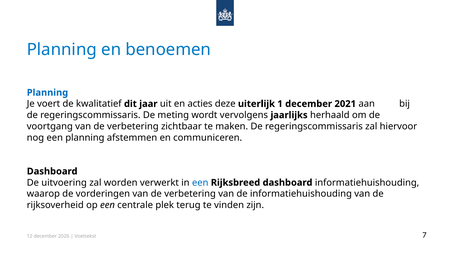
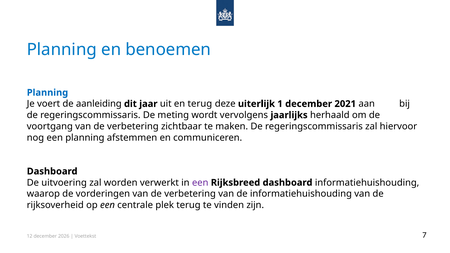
kwalitatief: kwalitatief -> aanleiding
en acties: acties -> terug
een at (200, 183) colour: blue -> purple
